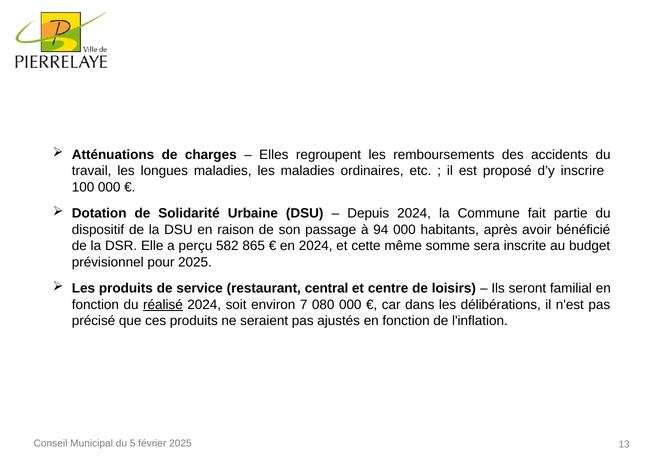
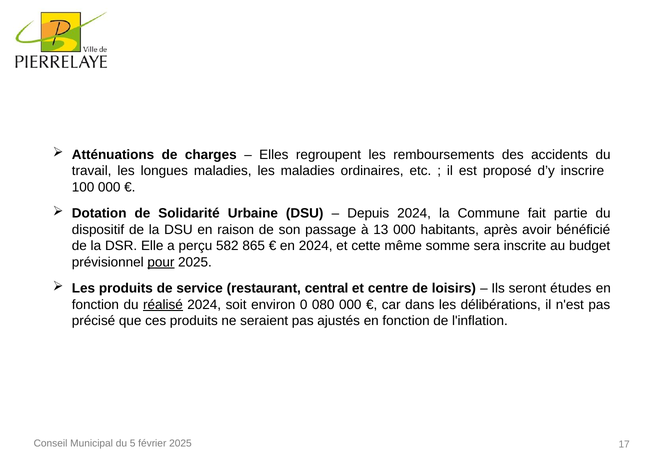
94: 94 -> 13
pour underline: none -> present
familial: familial -> études
7: 7 -> 0
13: 13 -> 17
